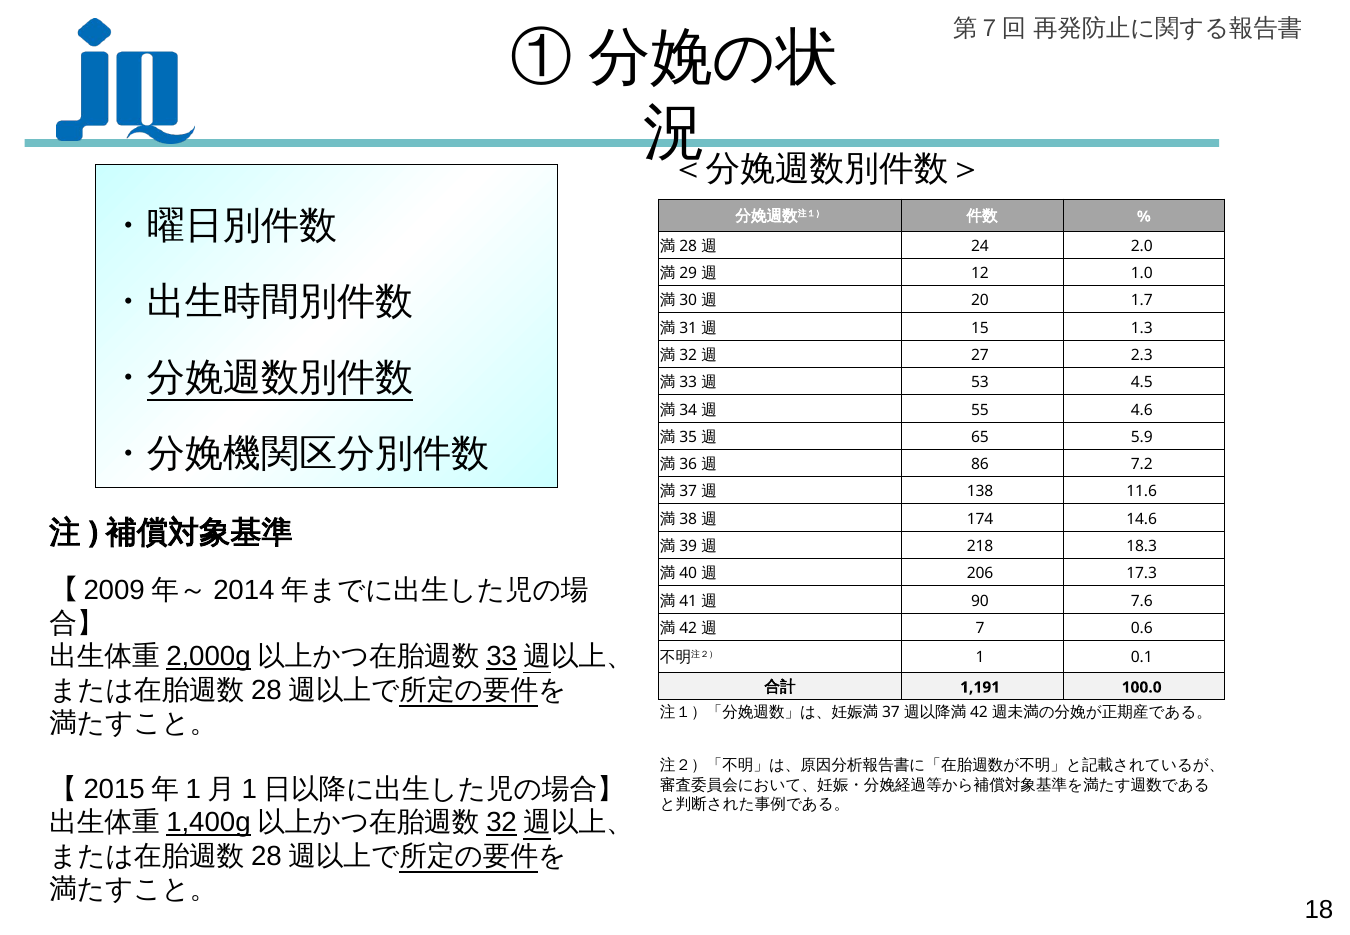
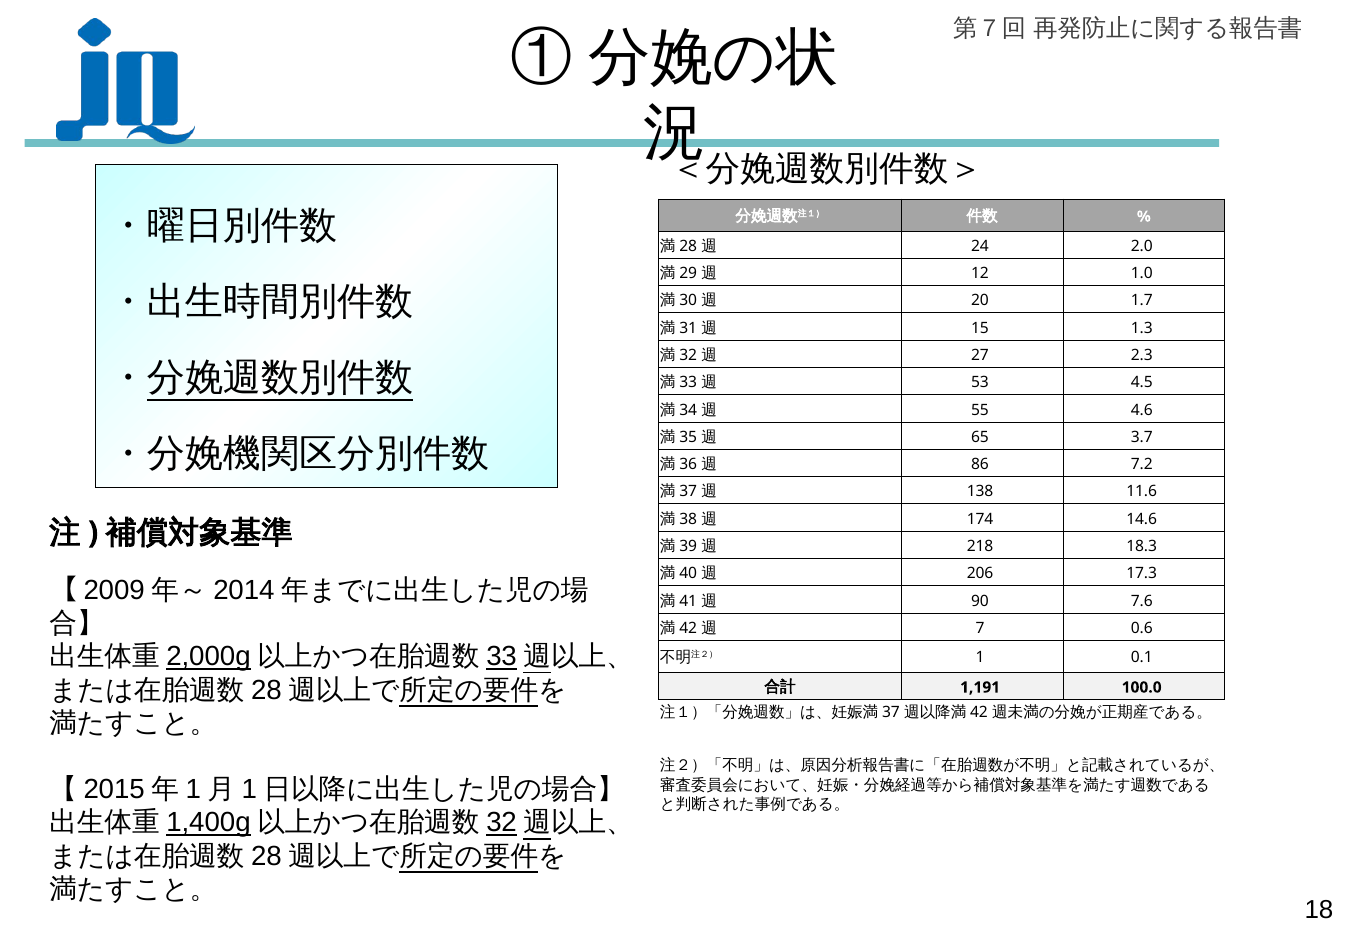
5.9: 5.9 -> 3.7
